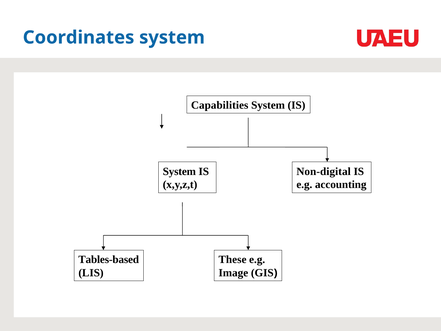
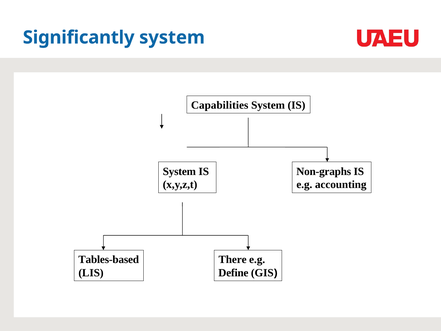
Coordinates: Coordinates -> Significantly
Non-digital: Non-digital -> Non-graphs
These: These -> There
Image: Image -> Define
